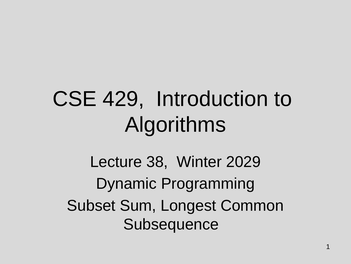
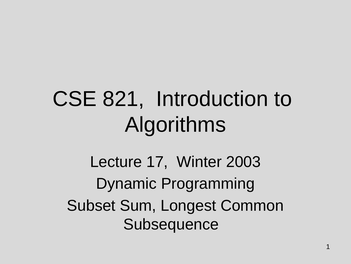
429: 429 -> 821
38: 38 -> 17
2029: 2029 -> 2003
